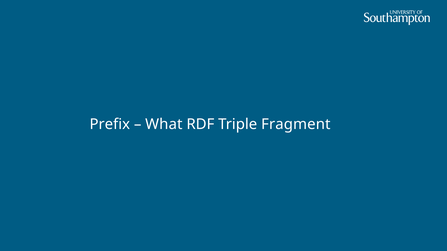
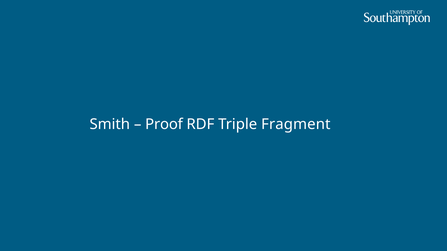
Prefix: Prefix -> Smith
What: What -> Proof
